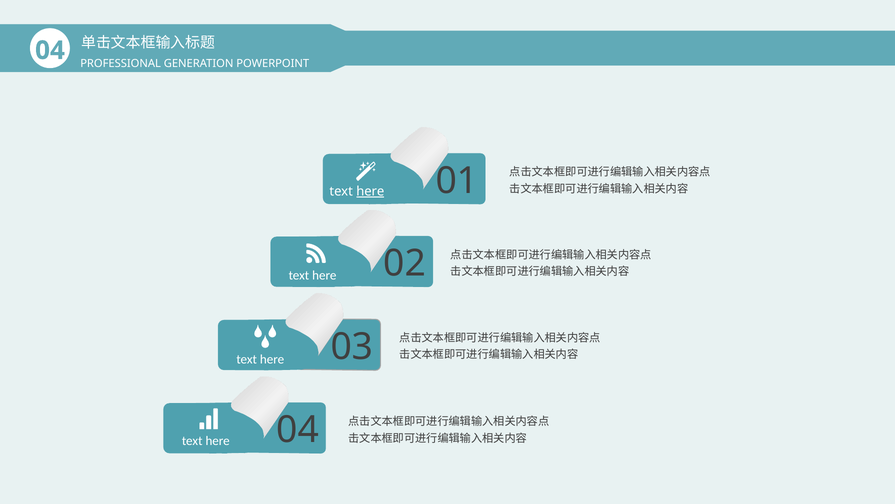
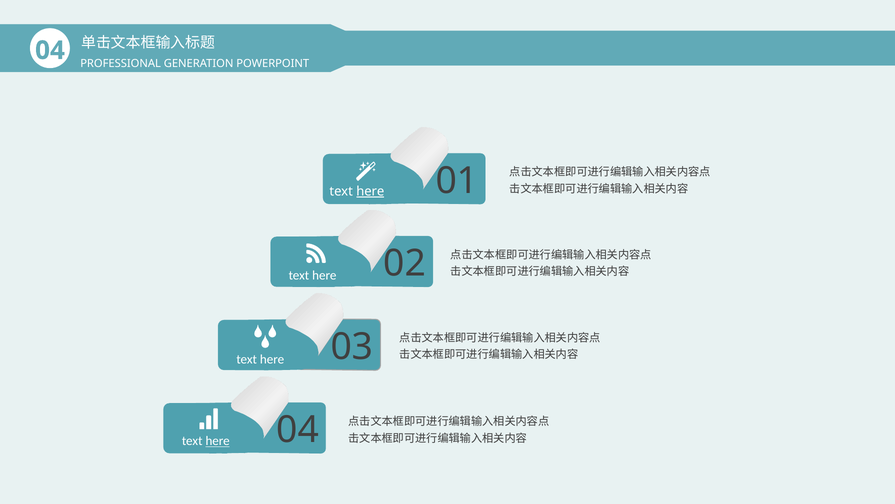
here at (218, 441) underline: none -> present
